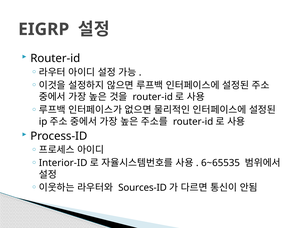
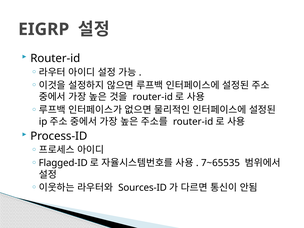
Interior-ID: Interior-ID -> Flagged-ID
6~65535: 6~65535 -> 7~65535
